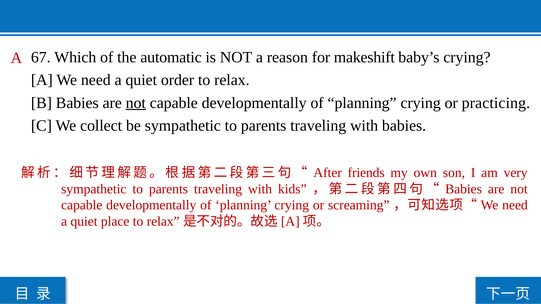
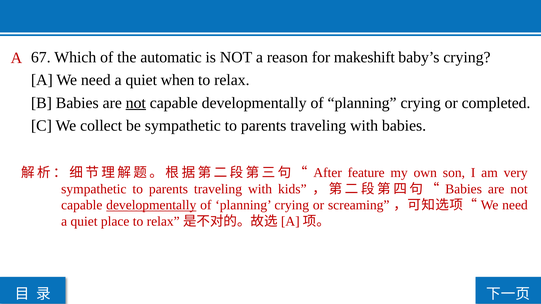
order: order -> when
practicing: practicing -> completed
friends: friends -> feature
developmentally at (151, 205) underline: none -> present
